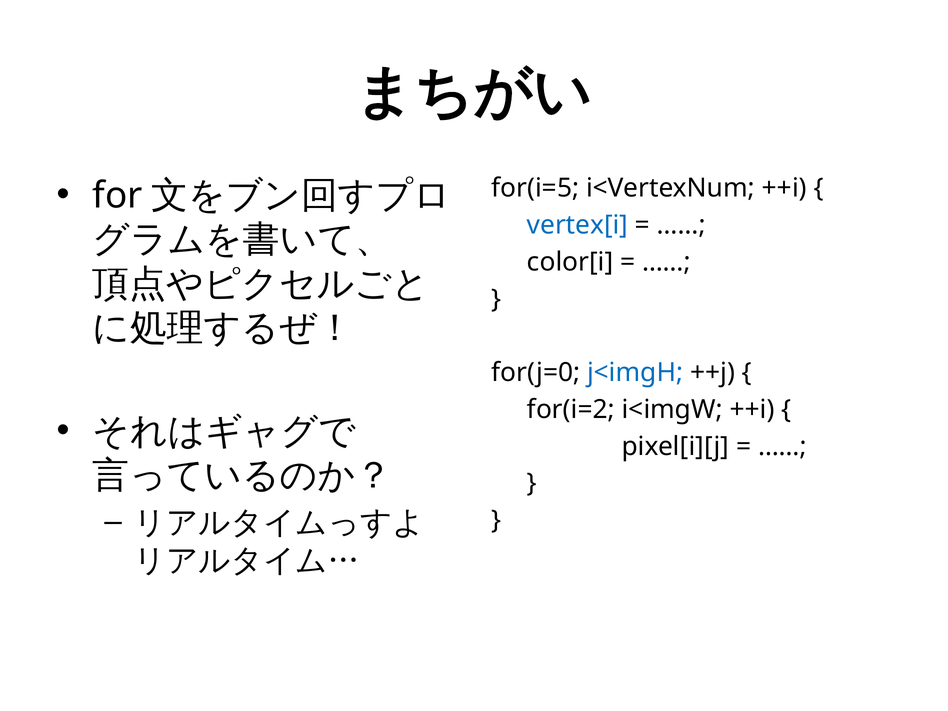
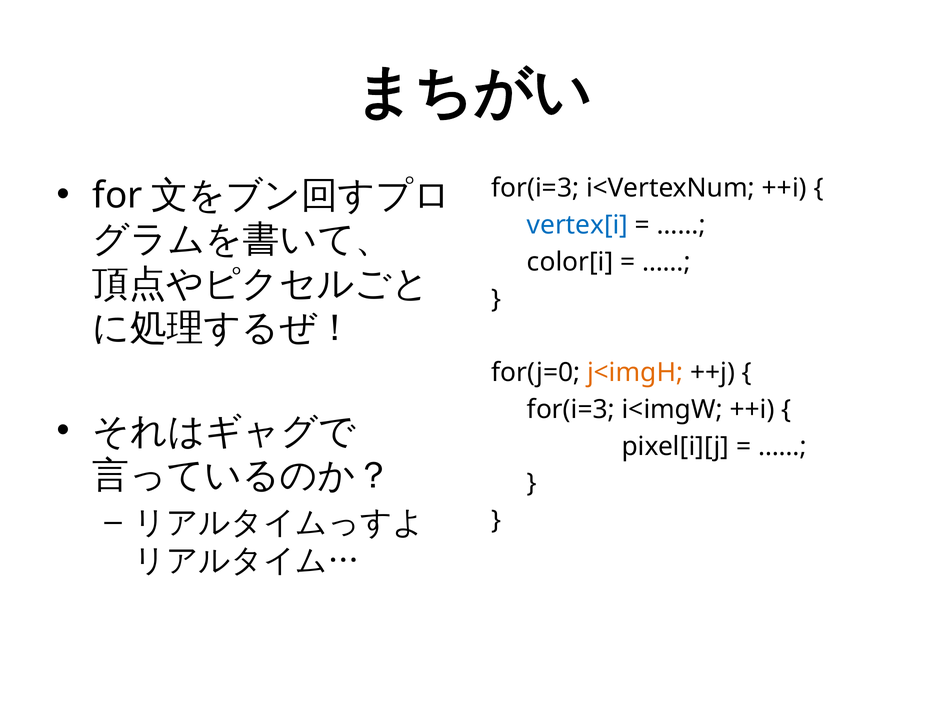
for(i=5 at (535, 188): for(i=5 -> for(i=3
j<imgH colour: blue -> orange
for(i=2 at (571, 410): for(i=2 -> for(i=3
